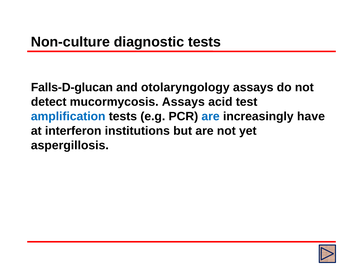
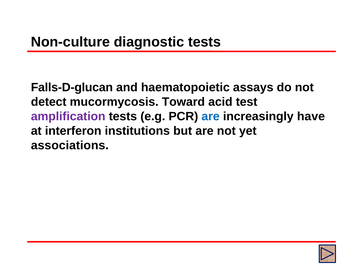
otolaryngology: otolaryngology -> haematopoietic
mucormycosis Assays: Assays -> Toward
amplification colour: blue -> purple
aspergillosis: aspergillosis -> associations
